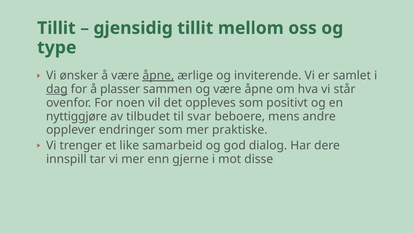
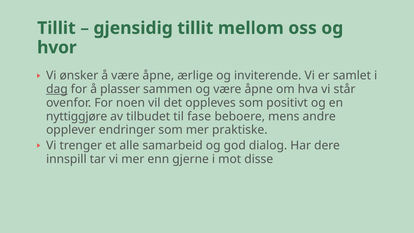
type: type -> hvor
åpne at (158, 76) underline: present -> none
svar: svar -> fase
like: like -> alle
